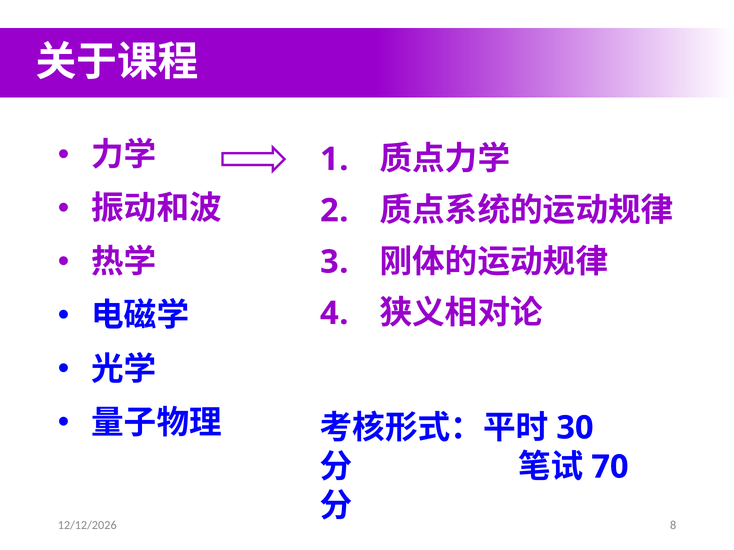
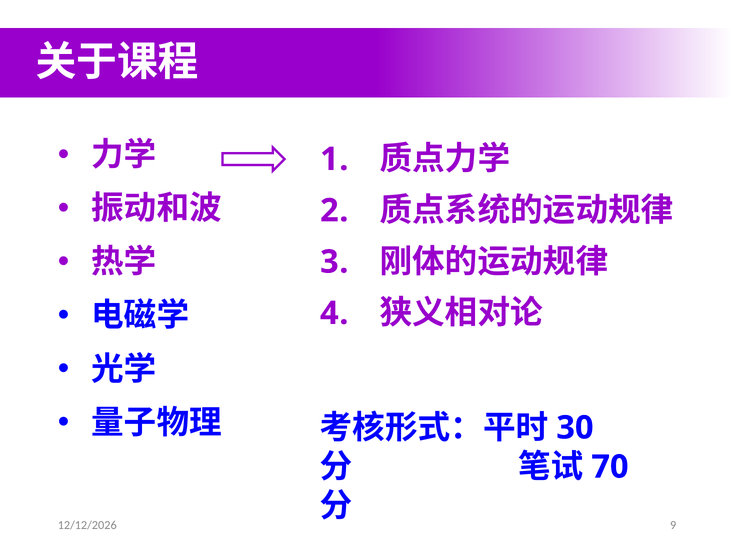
8: 8 -> 9
